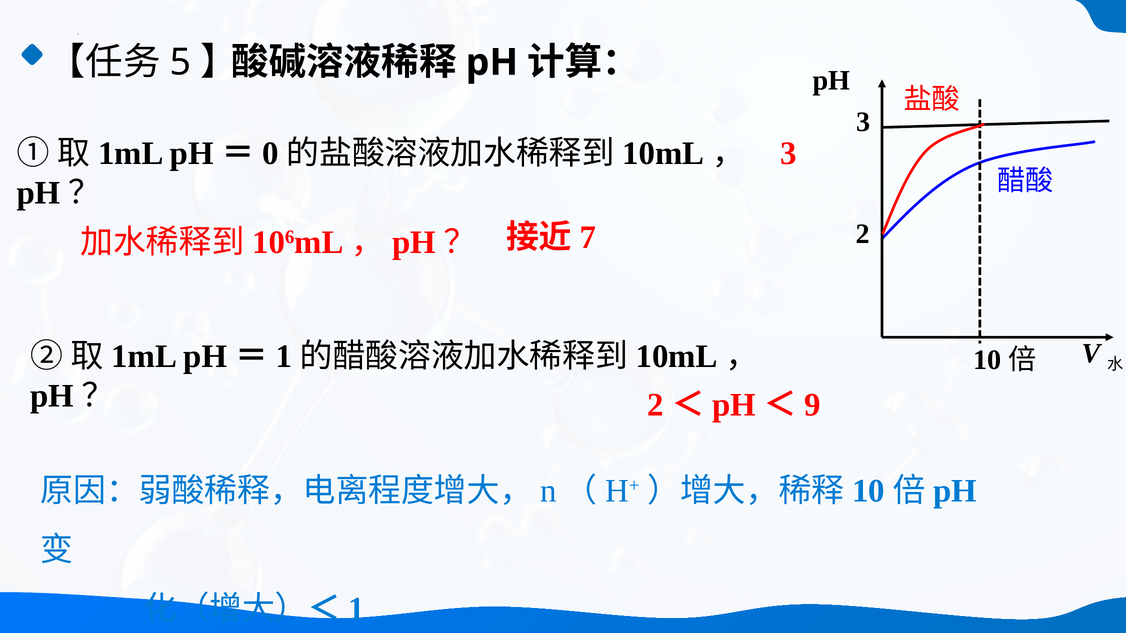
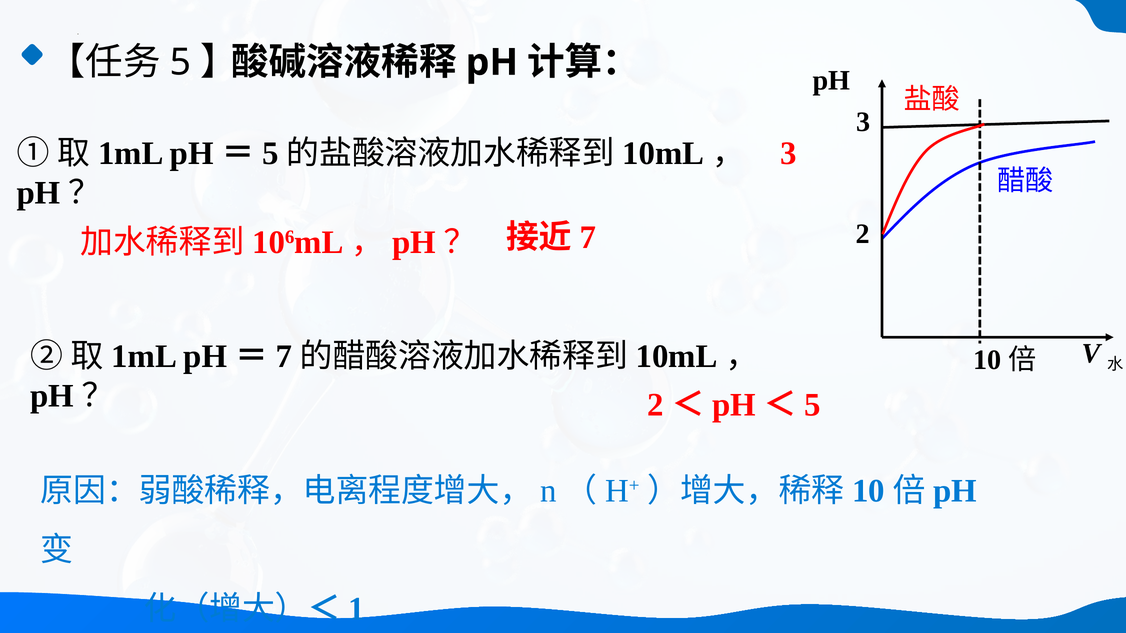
0 at (270, 154): 0 -> 5
1 at (284, 357): 1 -> 7
9 at (813, 405): 9 -> 5
